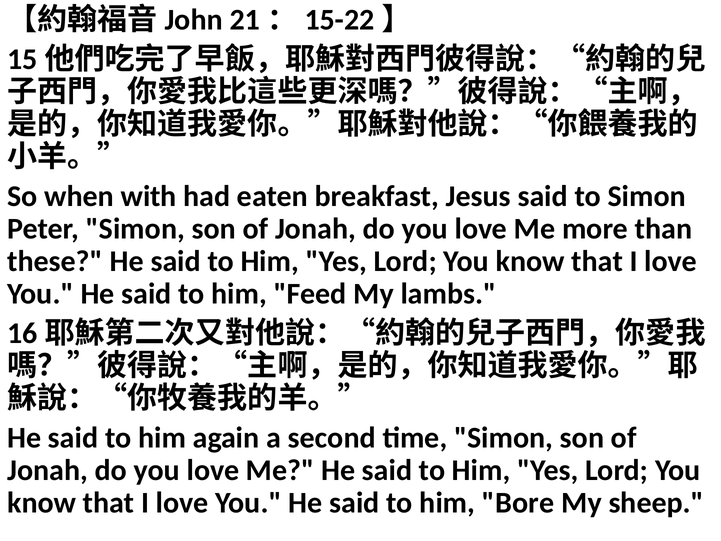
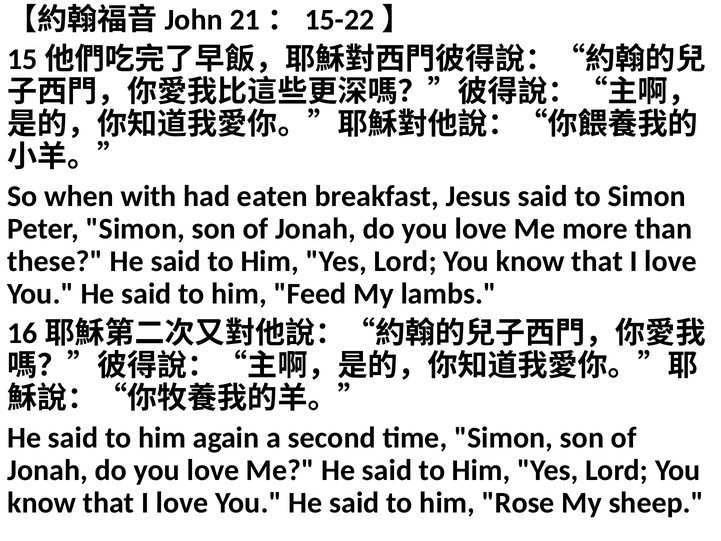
Bore: Bore -> Rose
